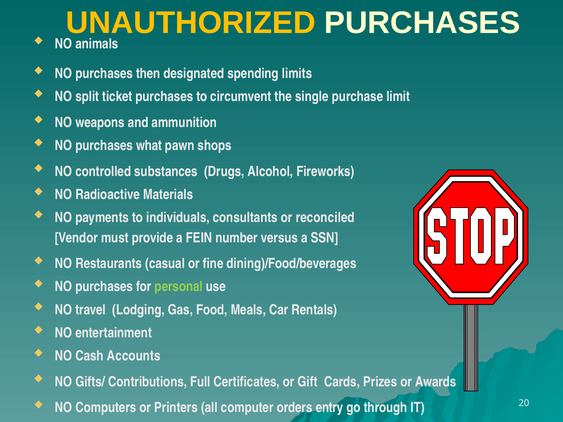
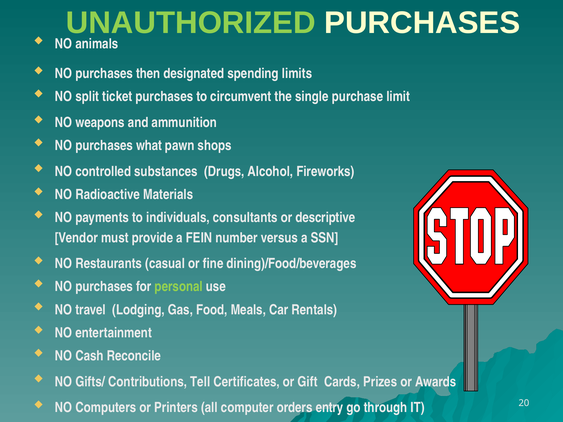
UNAUTHORIZED colour: yellow -> light green
reconciled: reconciled -> descriptive
Accounts: Accounts -> Reconcile
Full: Full -> Tell
